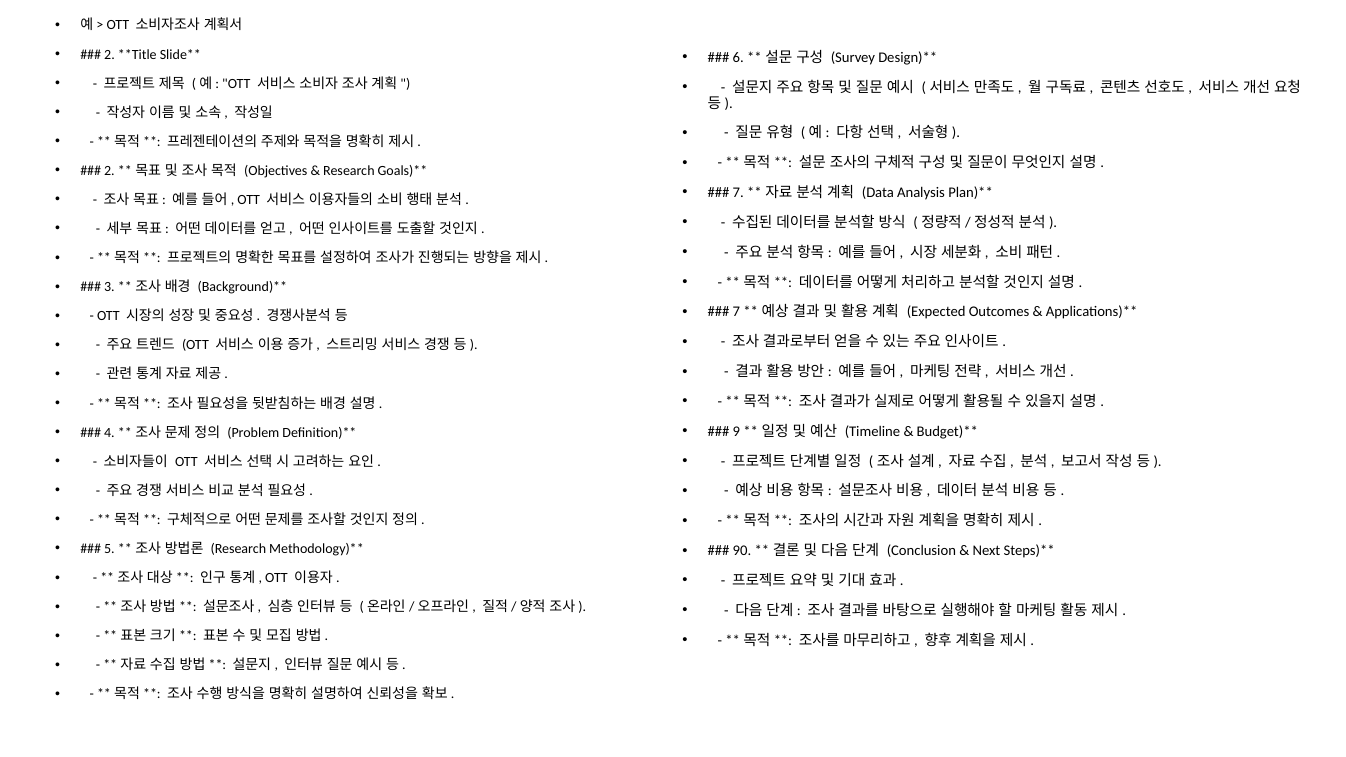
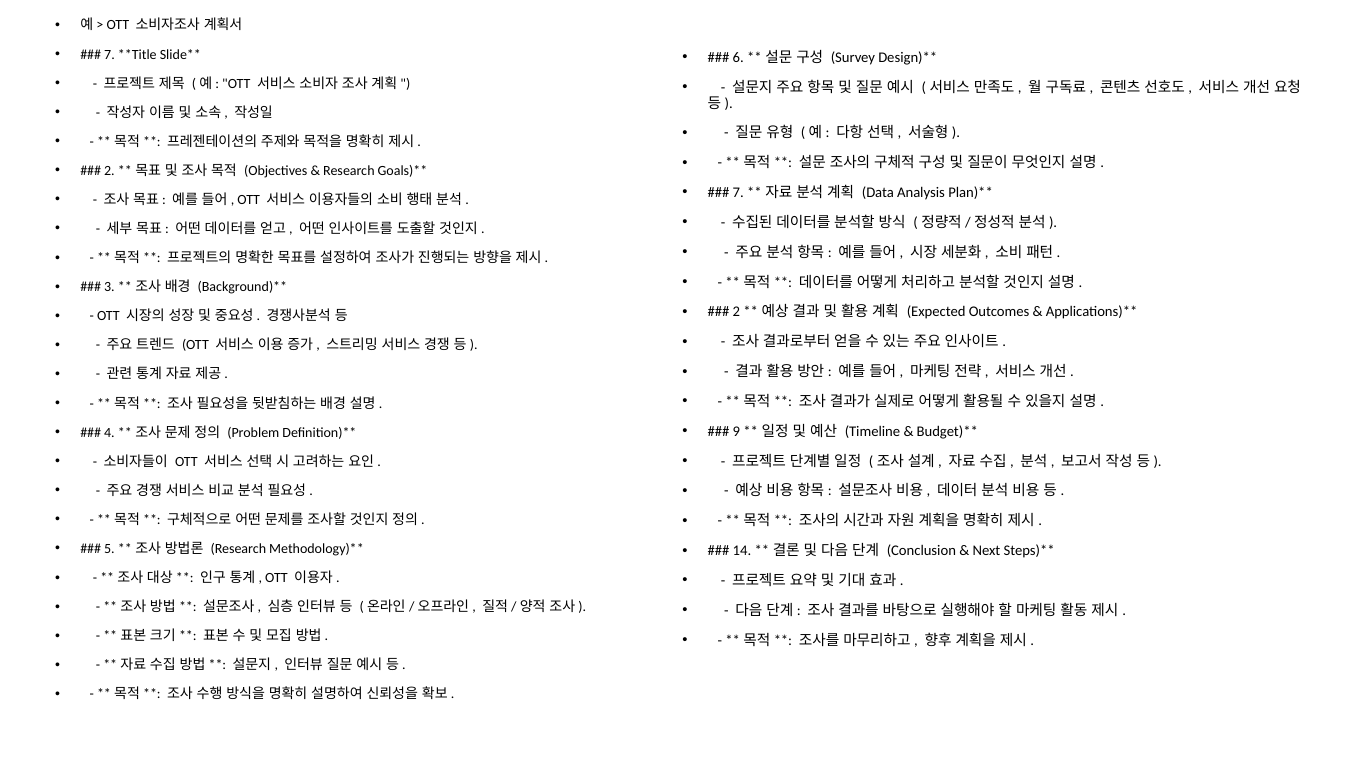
2 at (109, 54): 2 -> 7
7 at (736, 312): 7 -> 2
90: 90 -> 14
